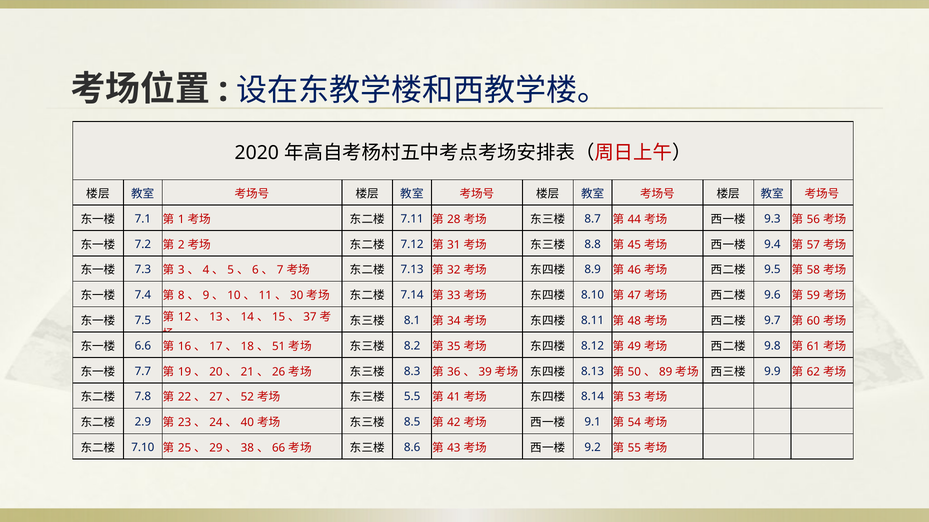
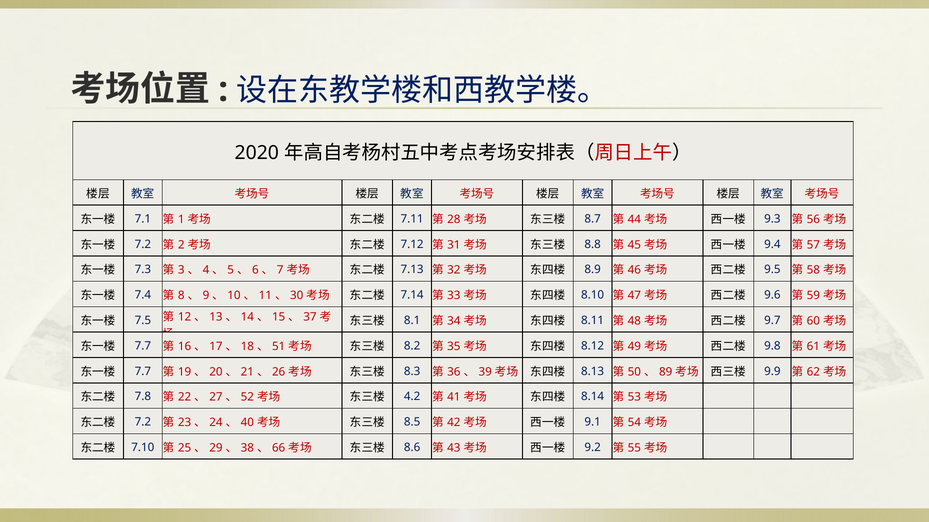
6.6 at (143, 346): 6.6 -> 7.7
5.5: 5.5 -> 4.2
2.9 at (143, 422): 2.9 -> 7.2
